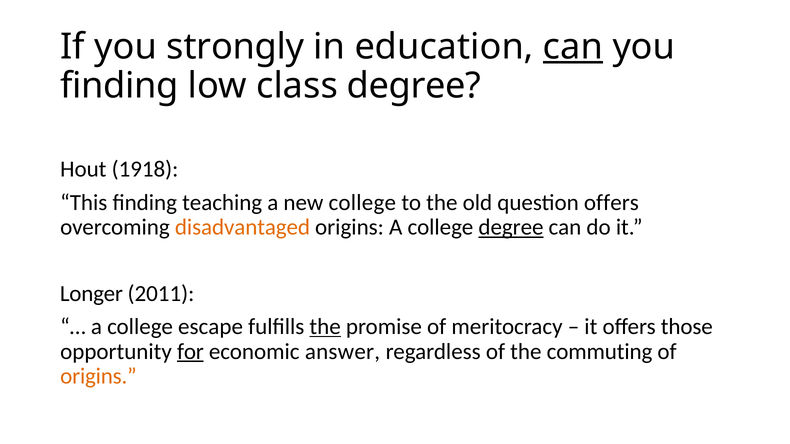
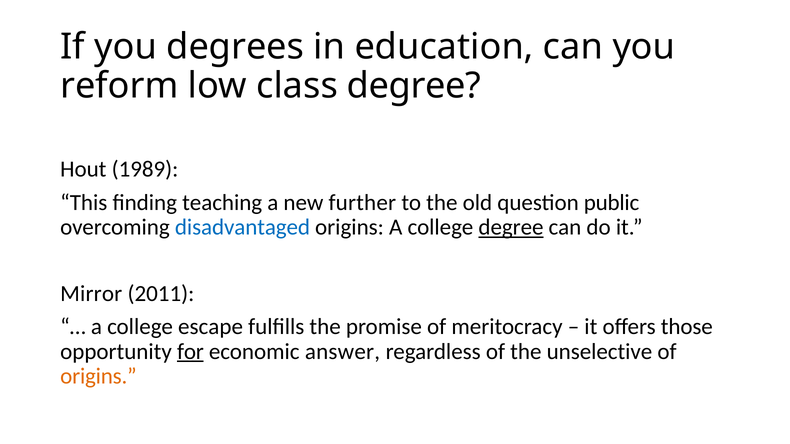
strongly: strongly -> degrees
can at (573, 47) underline: present -> none
finding at (119, 86): finding -> reform
1918: 1918 -> 1989
new college: college -> further
question offers: offers -> public
disadvantaged colour: orange -> blue
Longer: Longer -> Mirror
the at (325, 327) underline: present -> none
commuting: commuting -> unselective
